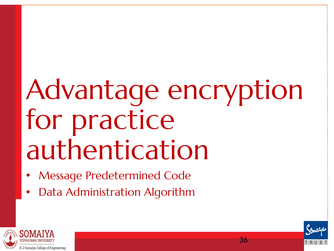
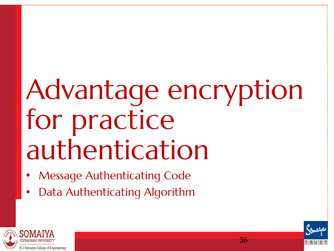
Message Predetermined: Predetermined -> Authenticating
Data Administration: Administration -> Authenticating
